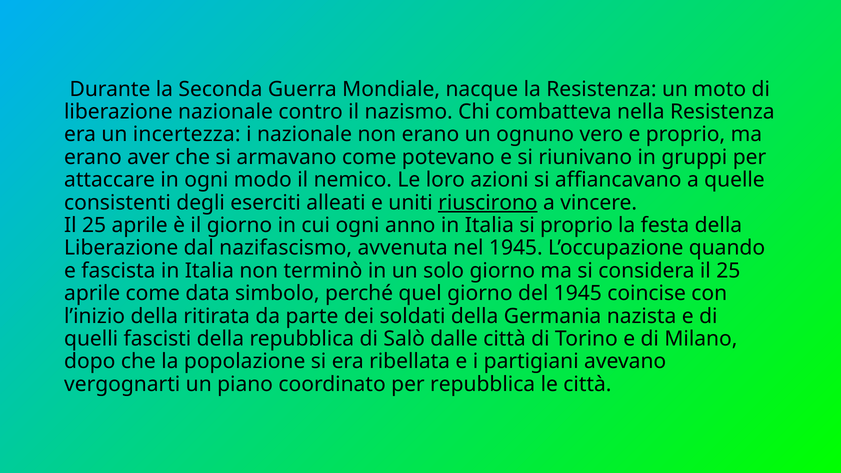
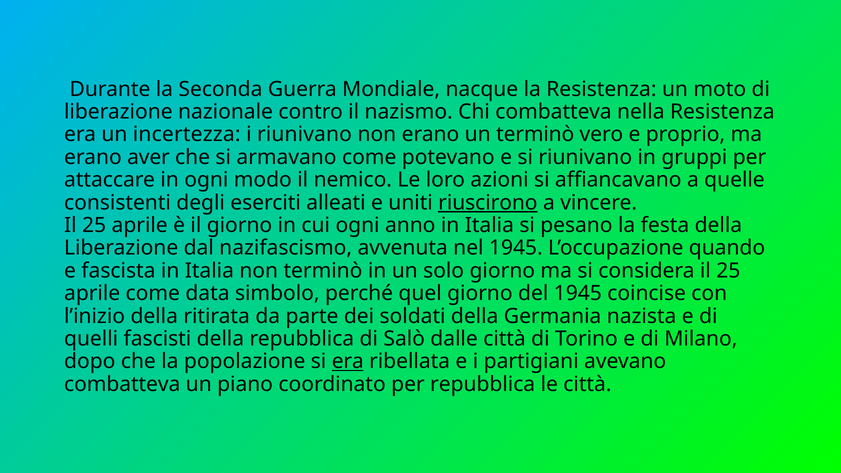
i nazionale: nazionale -> riunivano
un ognuno: ognuno -> terminò
si proprio: proprio -> pesano
era at (348, 361) underline: none -> present
vergognarti at (122, 384): vergognarti -> combatteva
